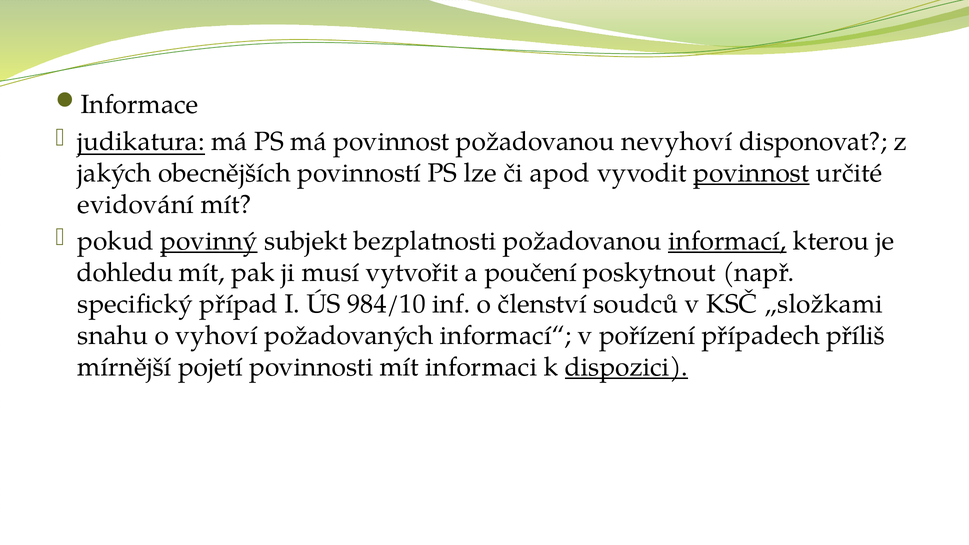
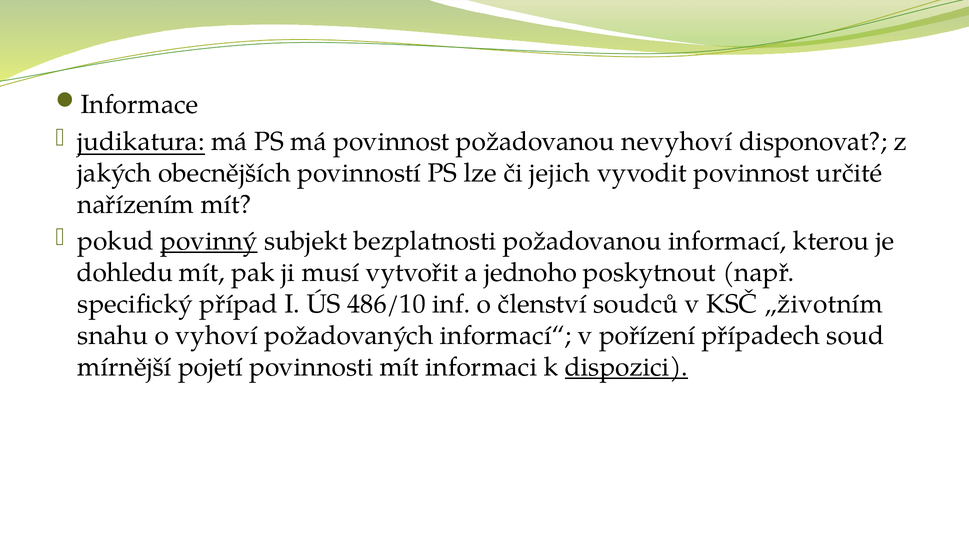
apod: apod -> jejich
povinnost at (751, 173) underline: present -> none
evidování: evidování -> nařízením
informací underline: present -> none
poučení: poučení -> jednoho
984/10: 984/10 -> 486/10
„složkami: „složkami -> „životním
příliš: příliš -> soud
